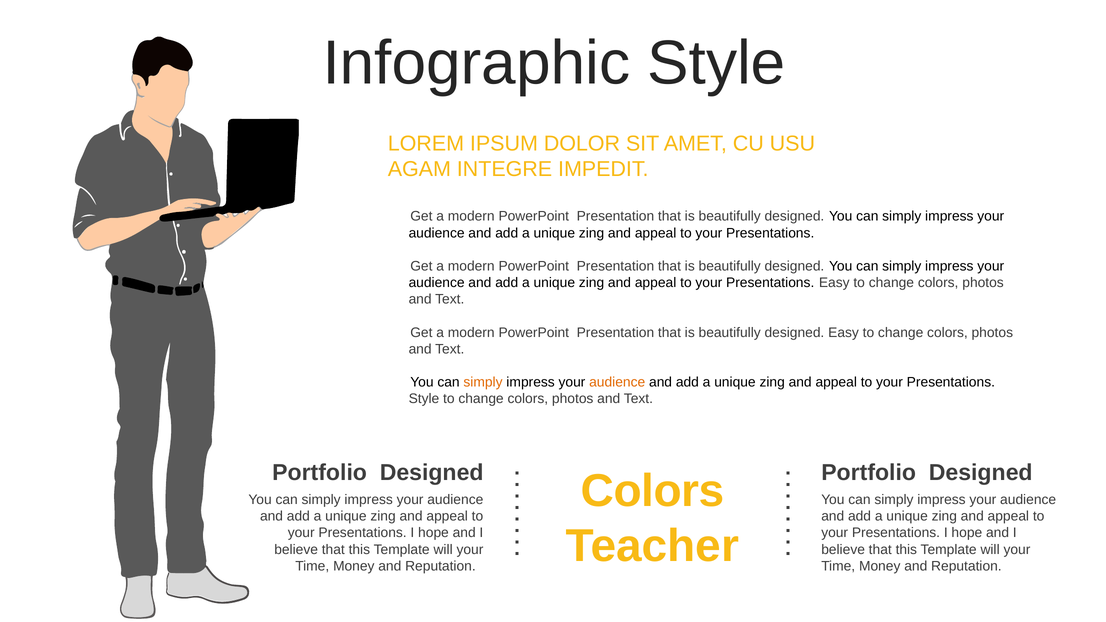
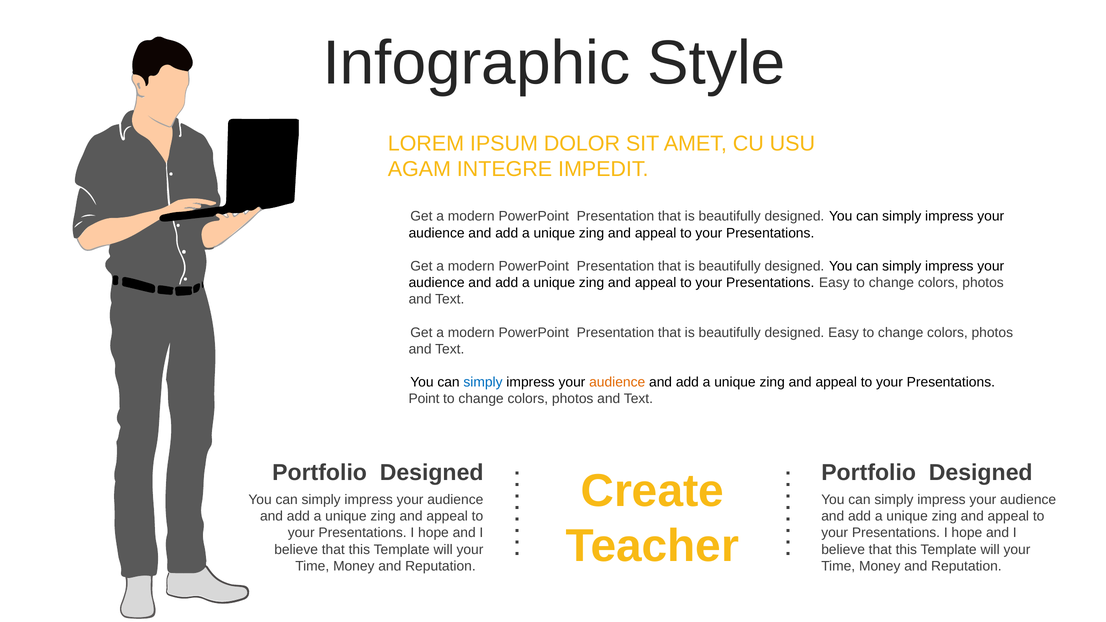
simply at (483, 382) colour: orange -> blue
Style at (424, 399): Style -> Point
Colors at (653, 491): Colors -> Create
